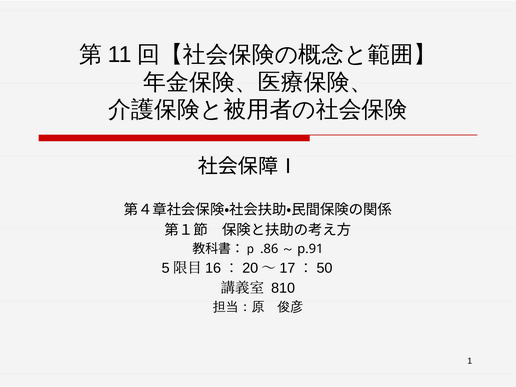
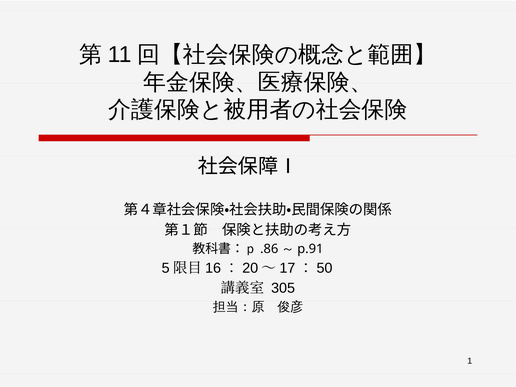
810: 810 -> 305
